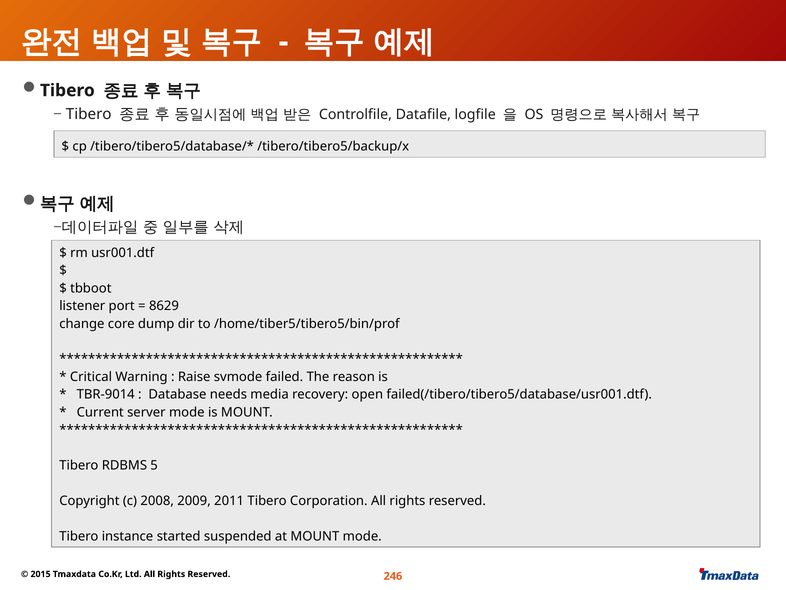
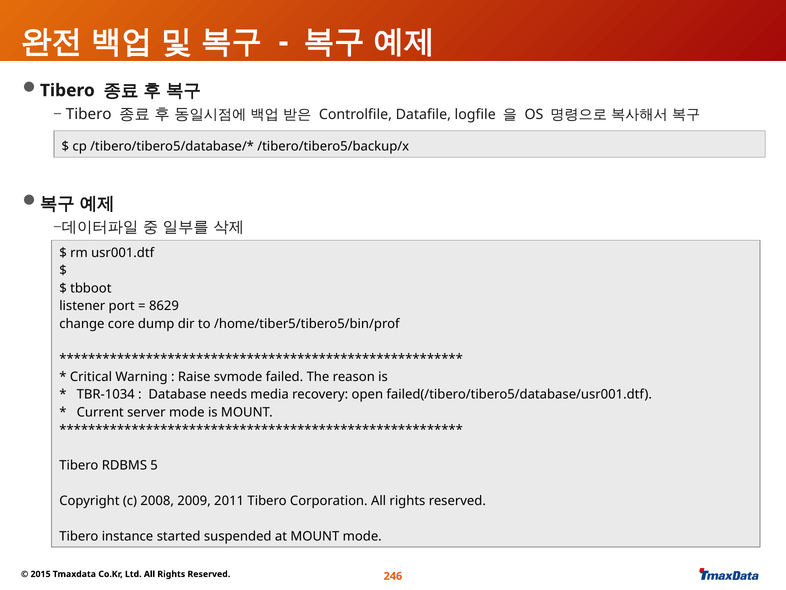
TBR-9014: TBR-9014 -> TBR-1034
